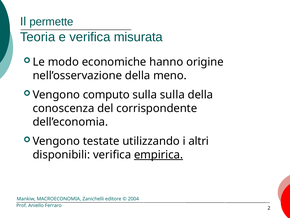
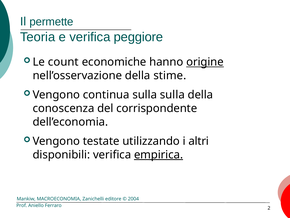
misurata: misurata -> peggiore
modo: modo -> count
origine underline: none -> present
meno: meno -> stime
computo: computo -> continua
